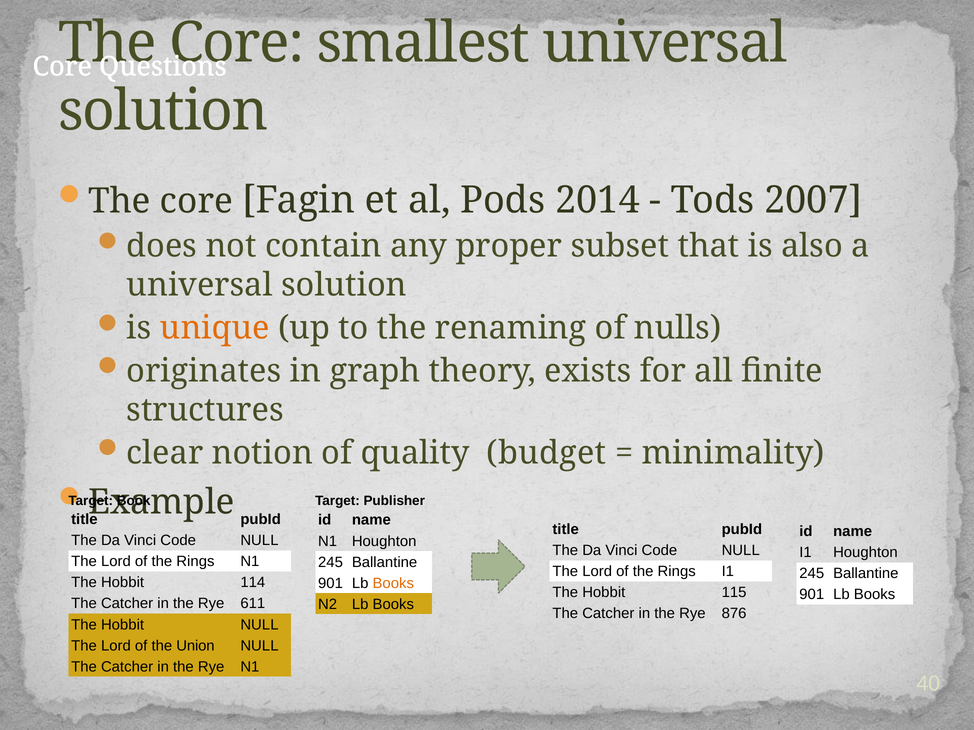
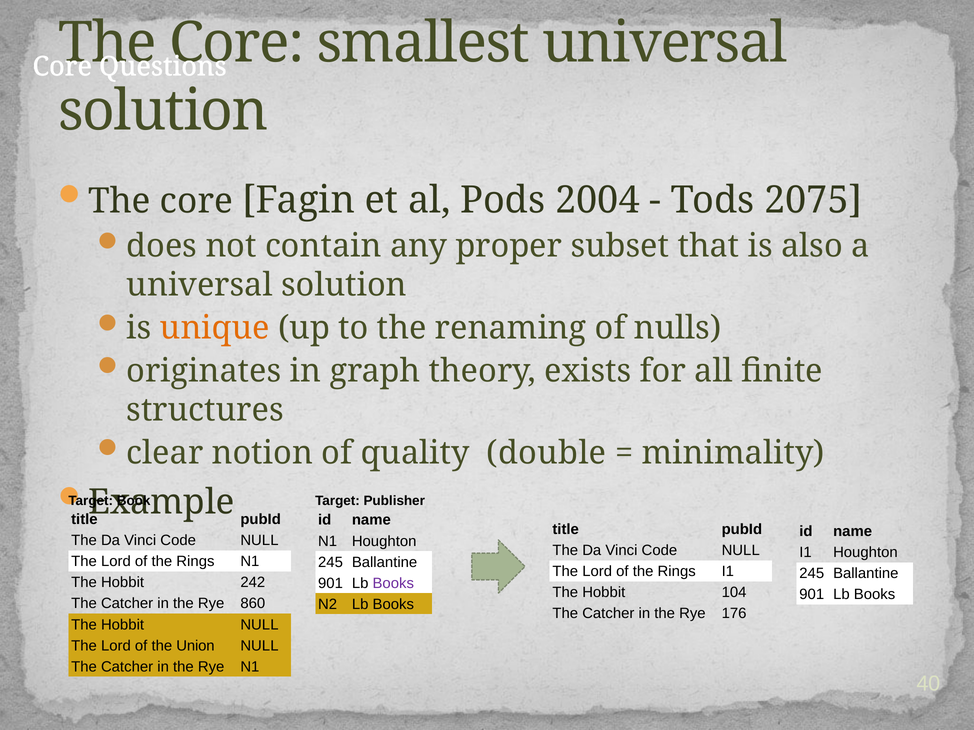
2014: 2014 -> 2004
2007: 2007 -> 2075
budget: budget -> double
114: 114 -> 242
Books at (393, 584) colour: orange -> purple
115: 115 -> 104
611: 611 -> 860
876: 876 -> 176
